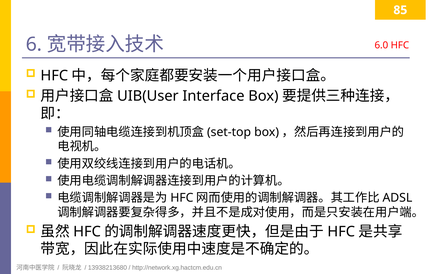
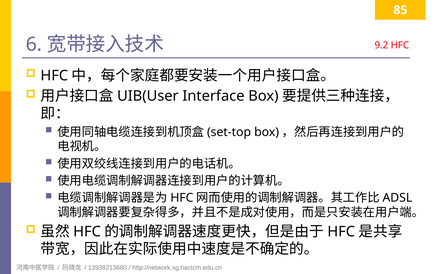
6.0: 6.0 -> 9.2
